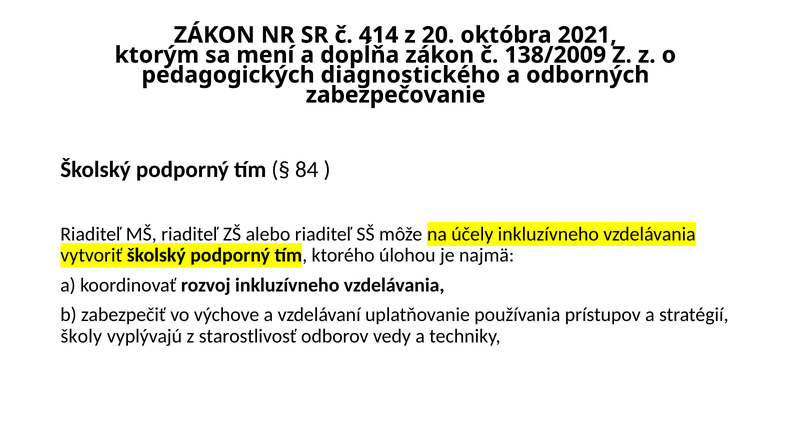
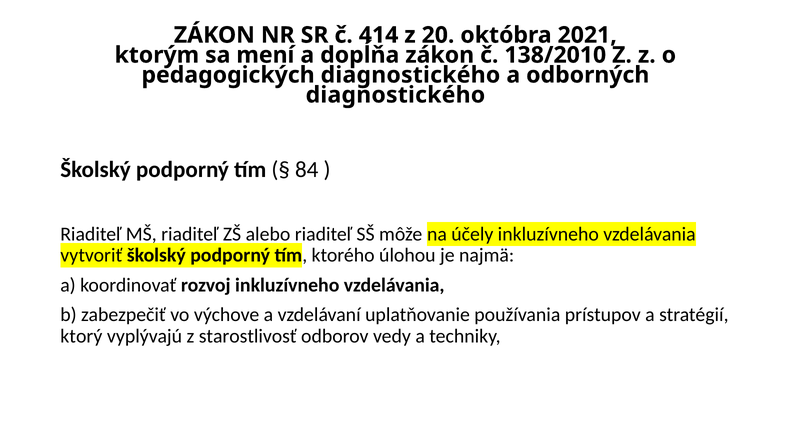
138/2009: 138/2009 -> 138/2010
zabezpečovanie at (396, 95): zabezpečovanie -> diagnostického
školy: školy -> ktorý
